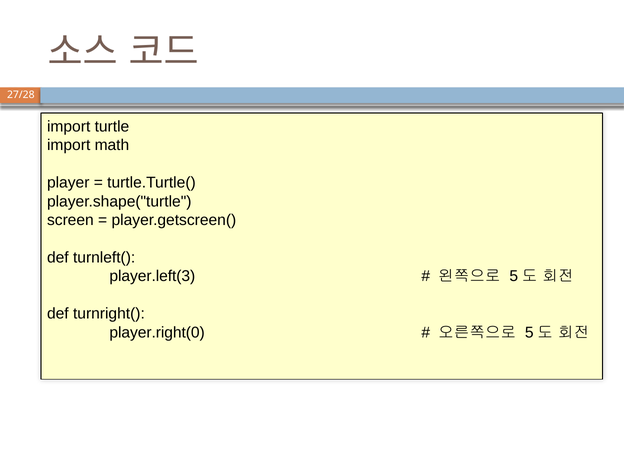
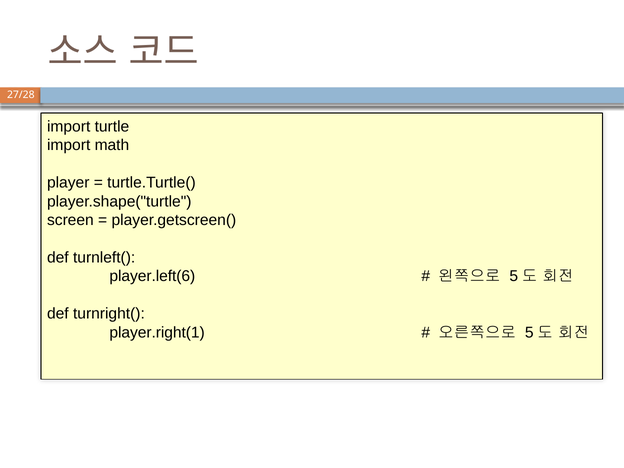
player.left(3: player.left(3 -> player.left(6
player.right(0: player.right(0 -> player.right(1
